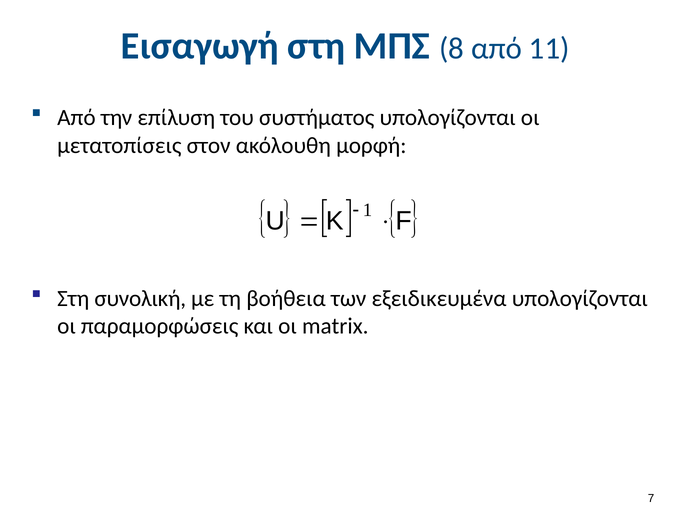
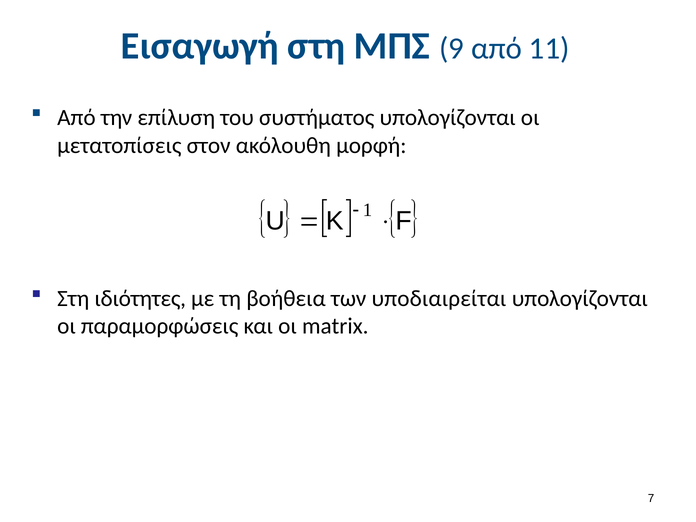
8: 8 -> 9
συνολική: συνολική -> ιδιότητες
εξειδικευμένα: εξειδικευμένα -> υποδιαιρείται
